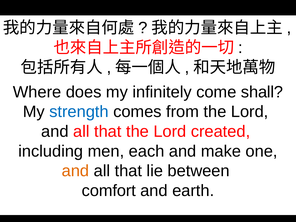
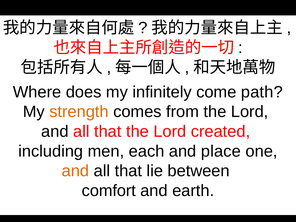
shall: shall -> path
strength colour: blue -> orange
make: make -> place
